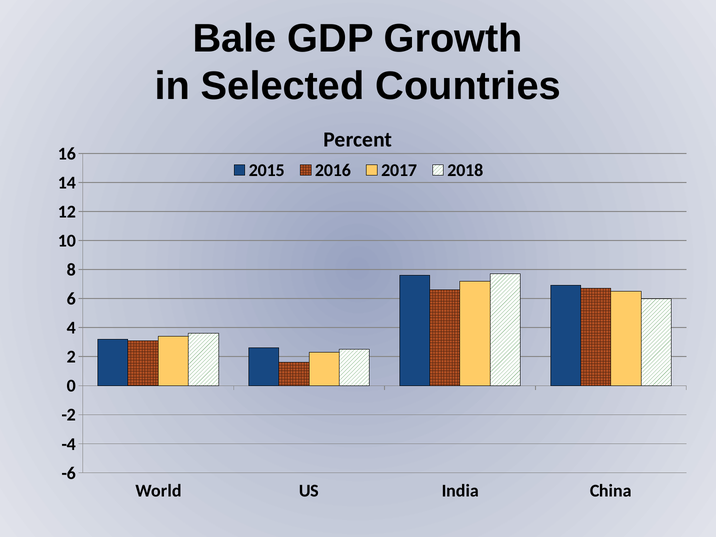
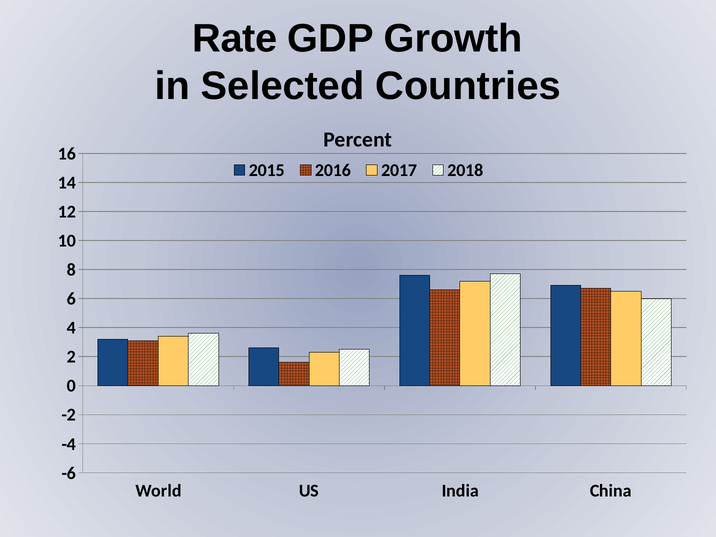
Bale: Bale -> Rate
